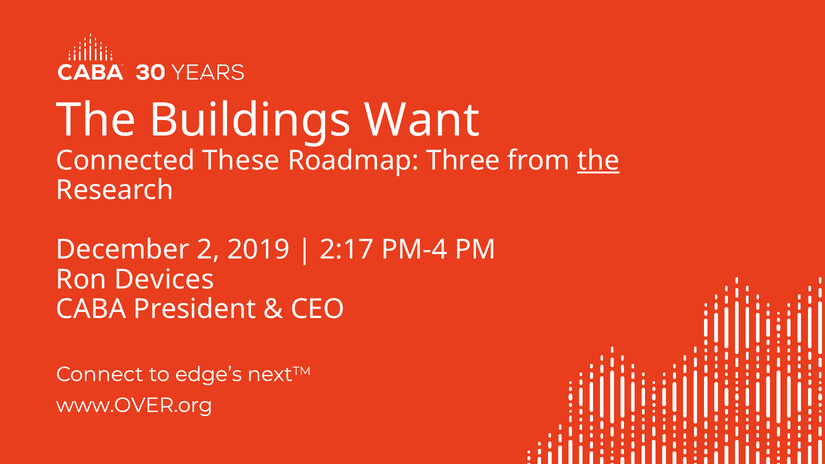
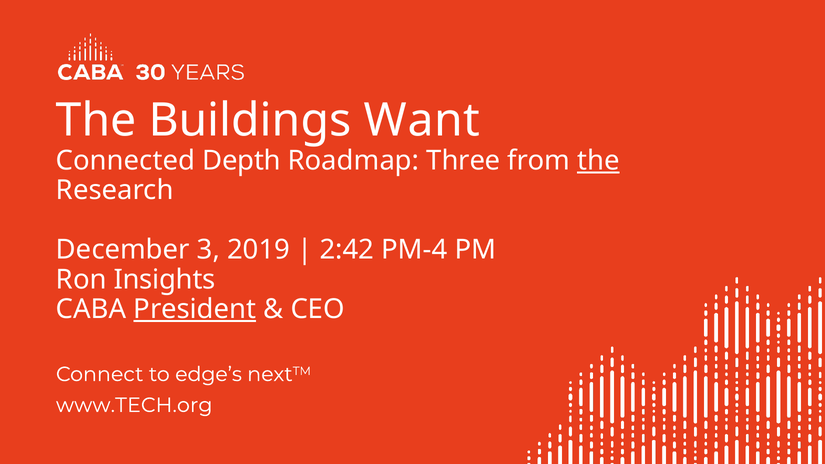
These: These -> Depth
2: 2 -> 3
2:17: 2:17 -> 2:42
Devices: Devices -> Insights
President underline: none -> present
www.OVER.org: www.OVER.org -> www.TECH.org
